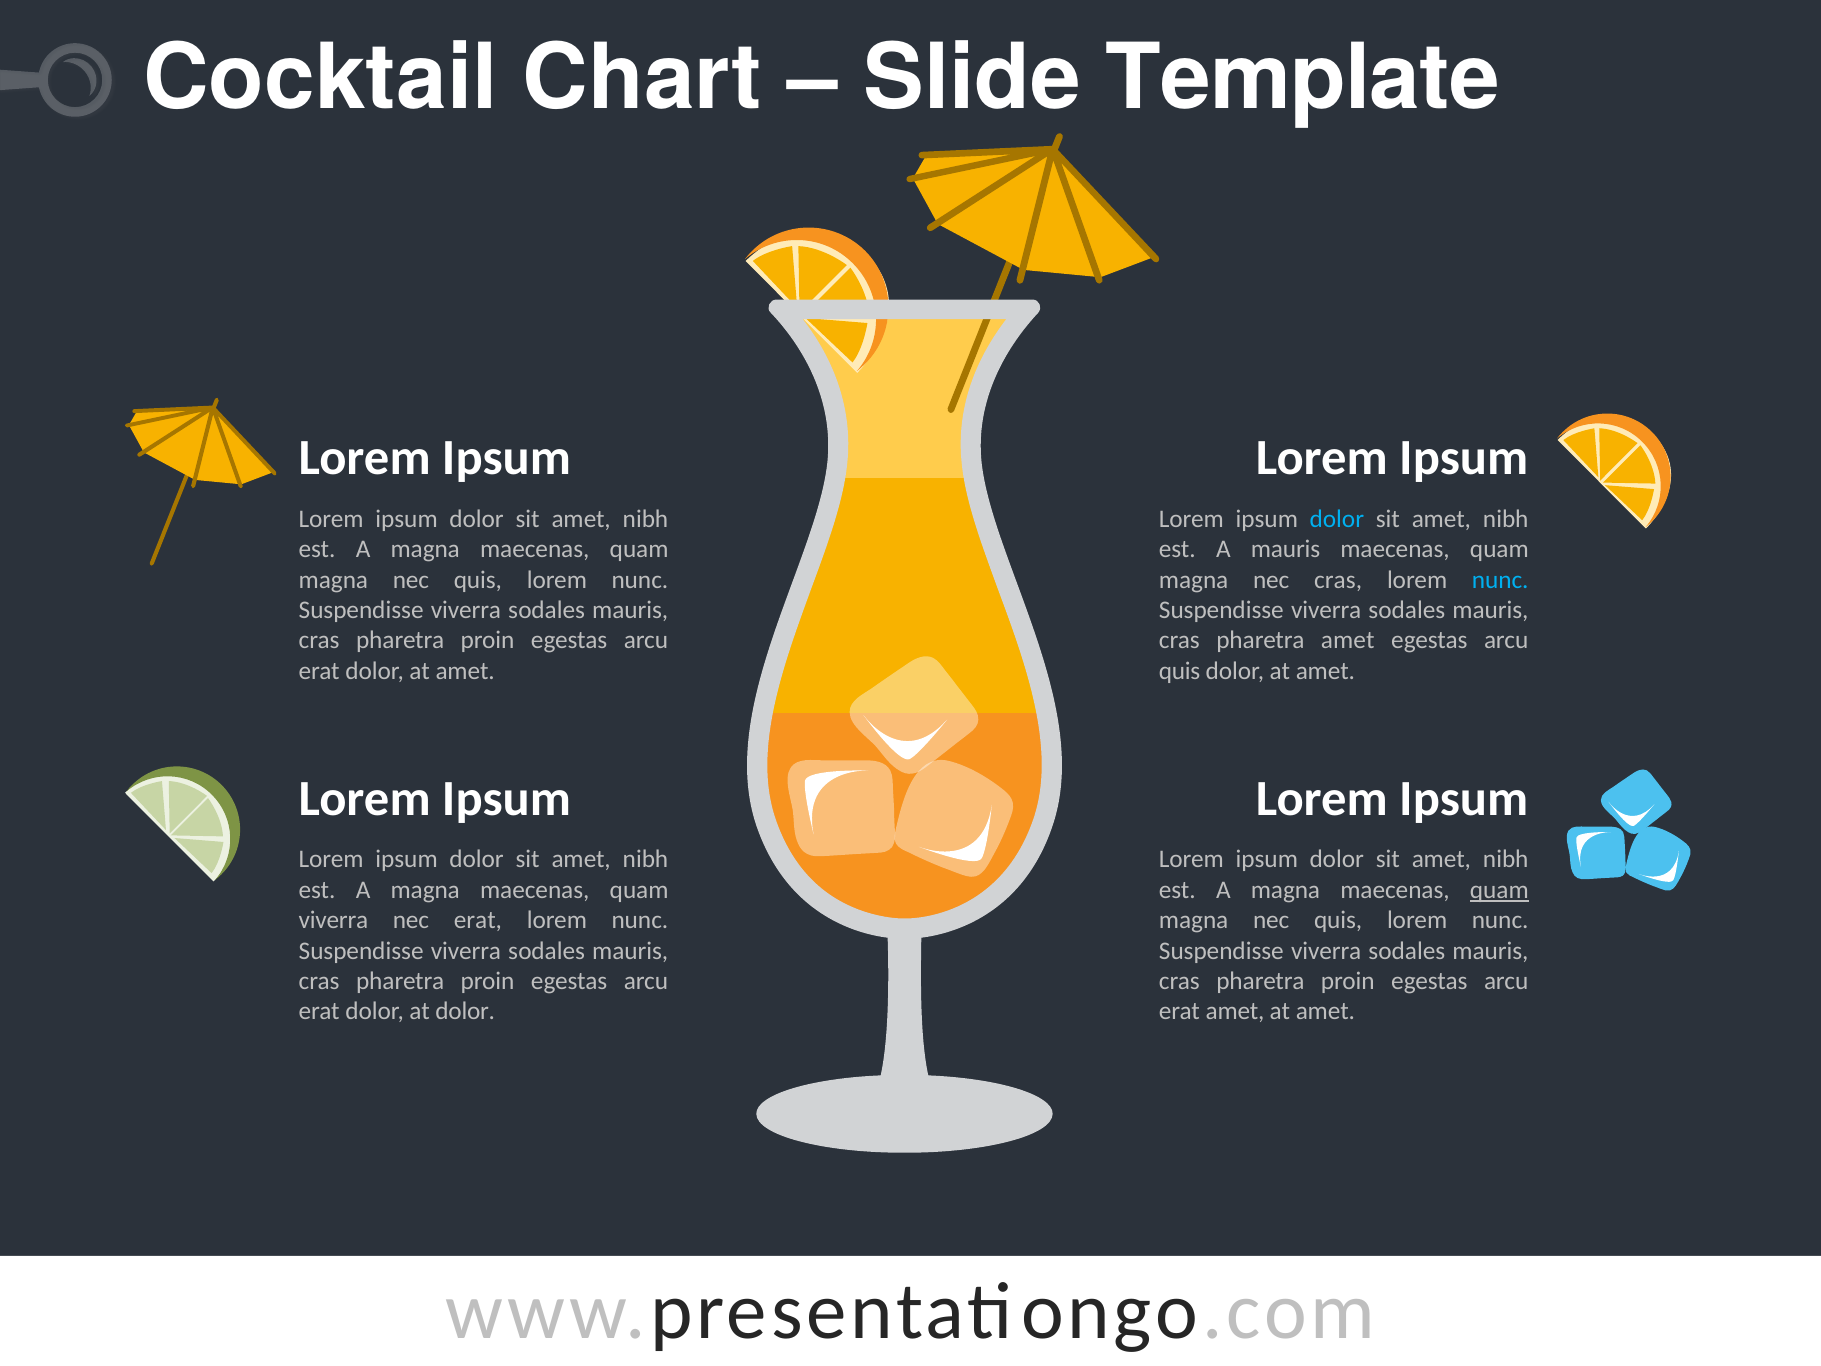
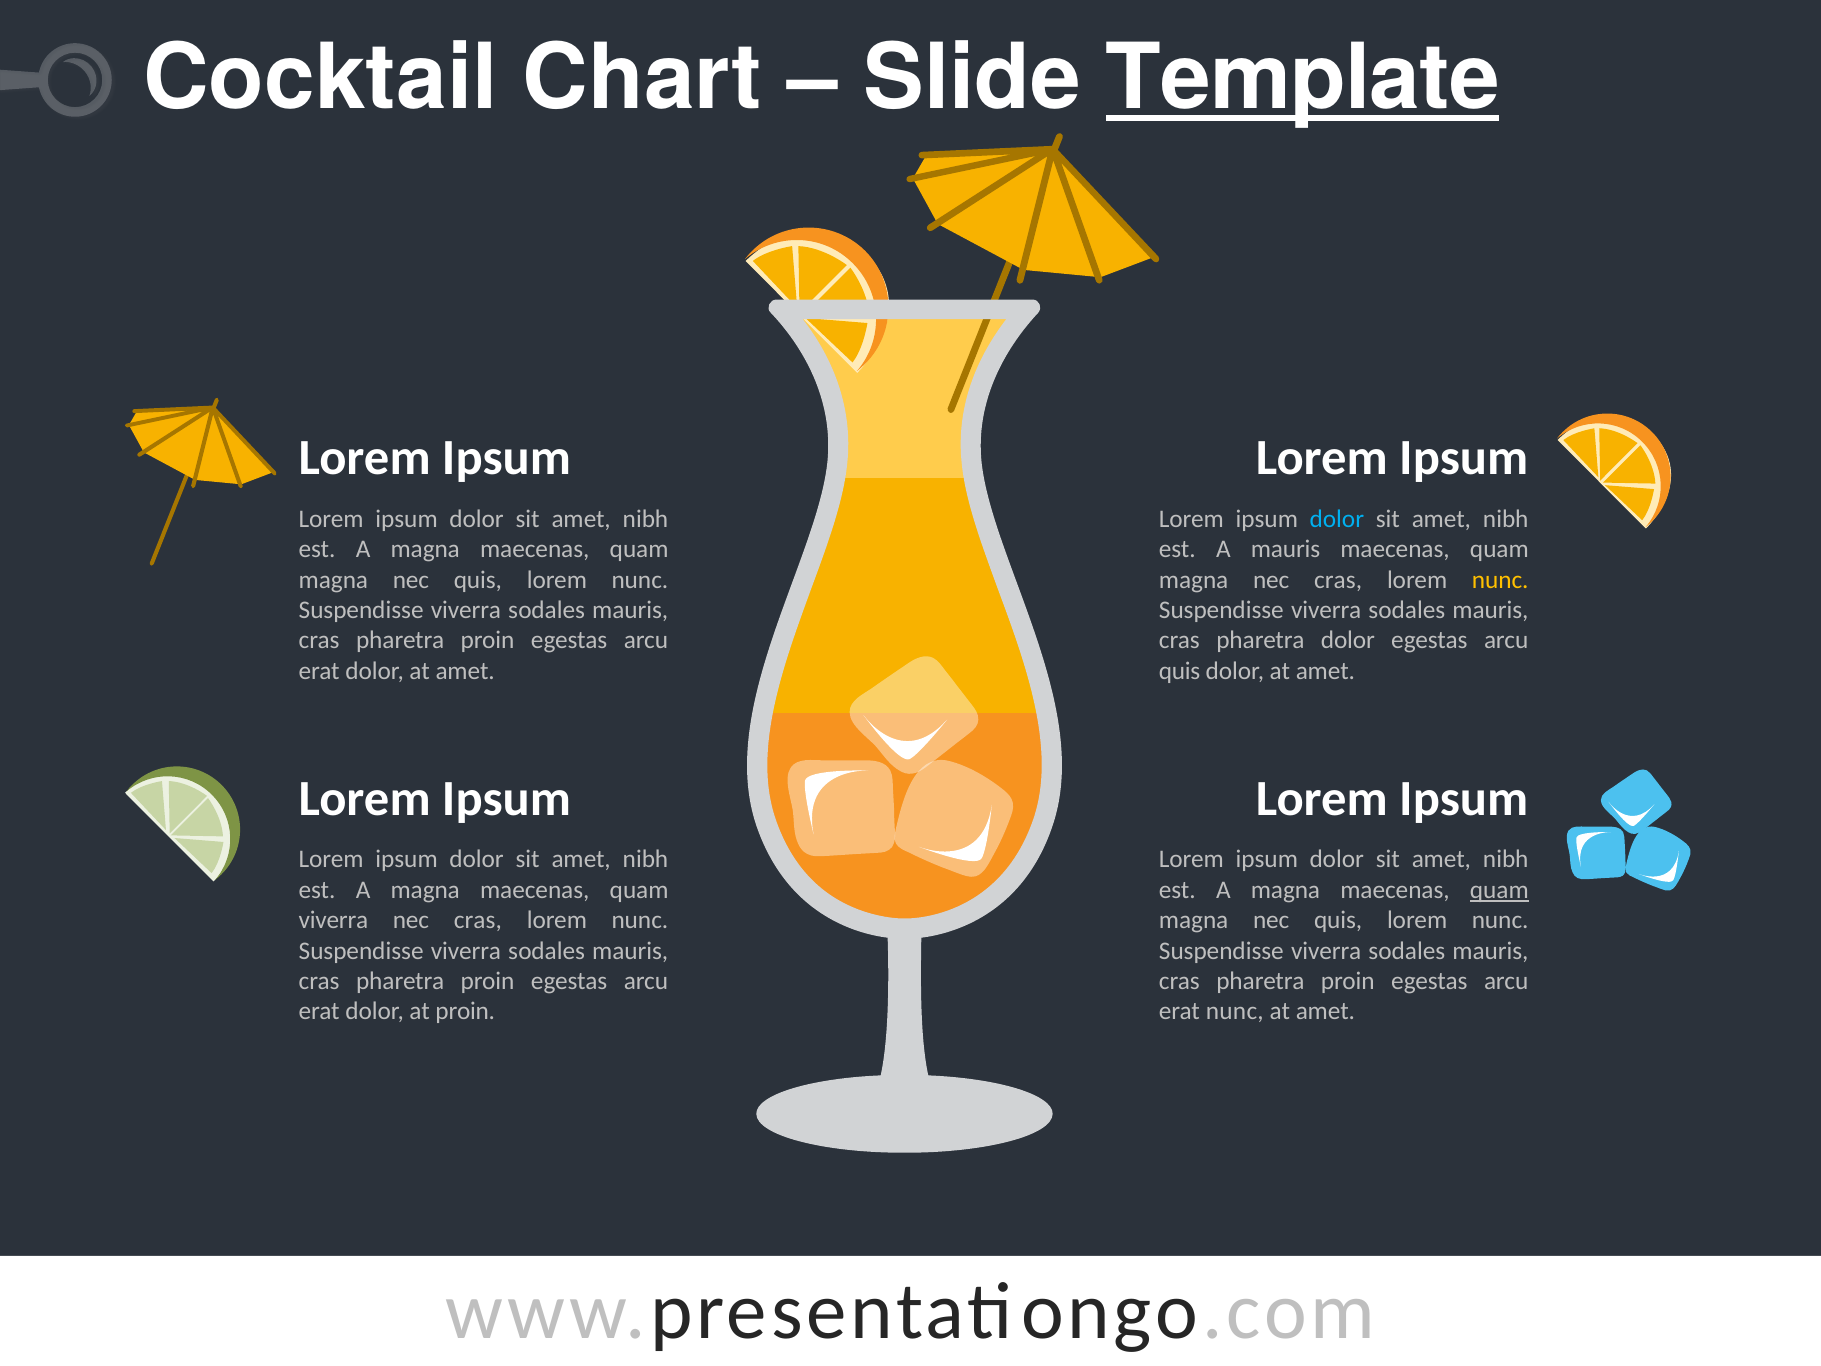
Template underline: none -> present
nunc at (1500, 580) colour: light blue -> yellow
pharetra amet: amet -> dolor
erat at (478, 920): erat -> cras
at dolor: dolor -> proin
erat amet: amet -> nunc
